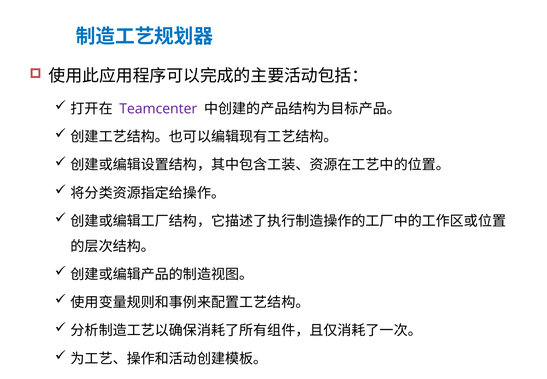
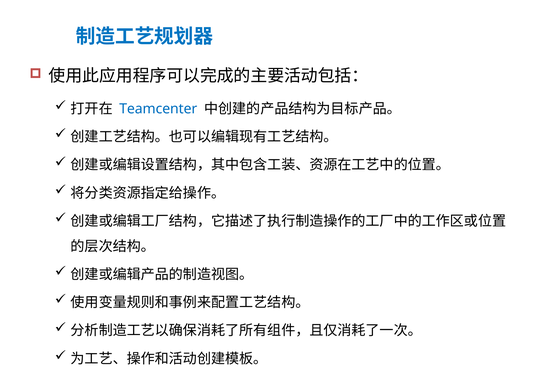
Teamcenter colour: purple -> blue
